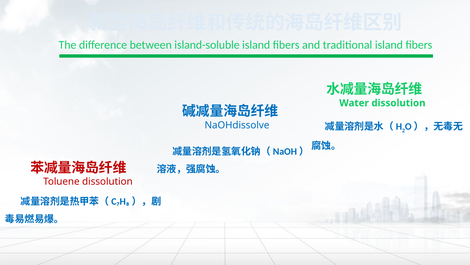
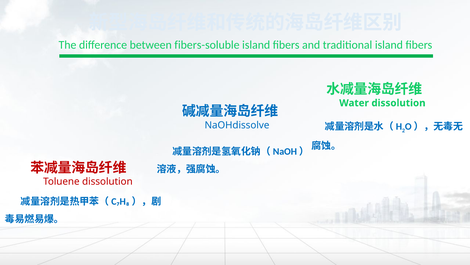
island-soluble: island-soluble -> fibers-soluble
